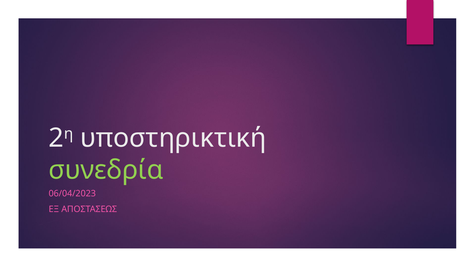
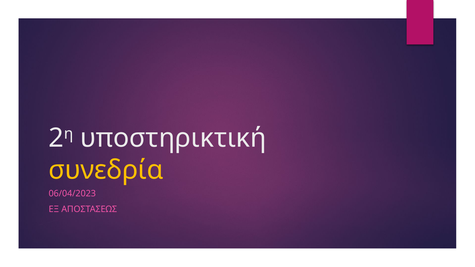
συνεδρία colour: light green -> yellow
